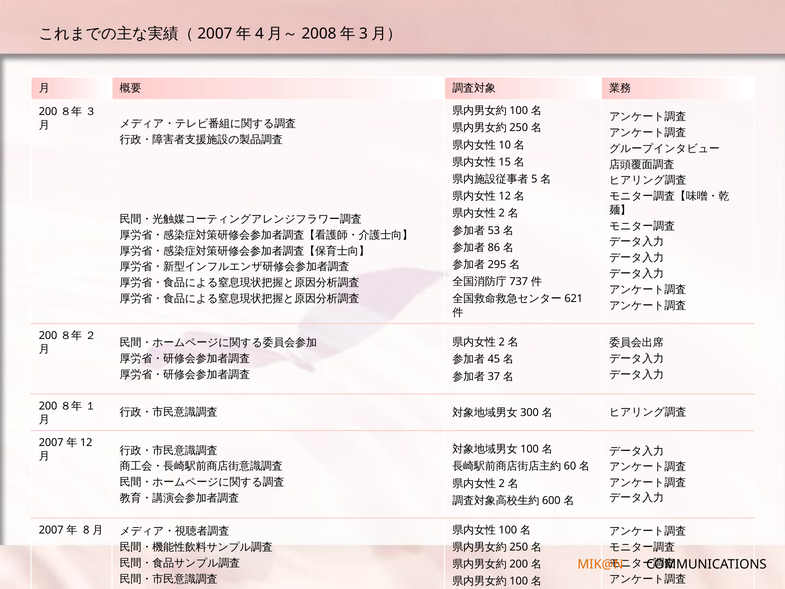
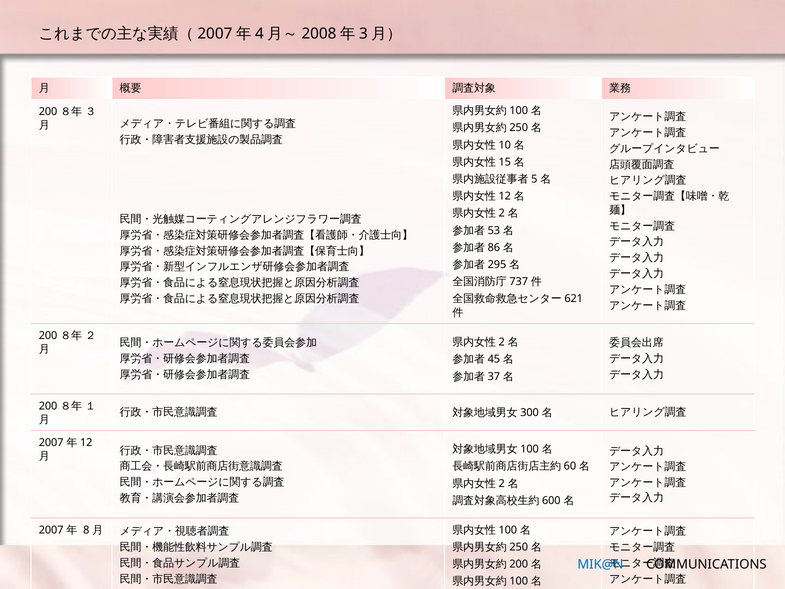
MIK@N colour: orange -> blue
